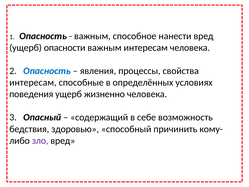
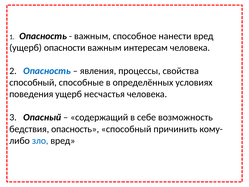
интересам at (33, 82): интересам -> способный
жизненно: жизненно -> несчастья
бедствия здоровью: здоровью -> опасность
зло colour: purple -> blue
